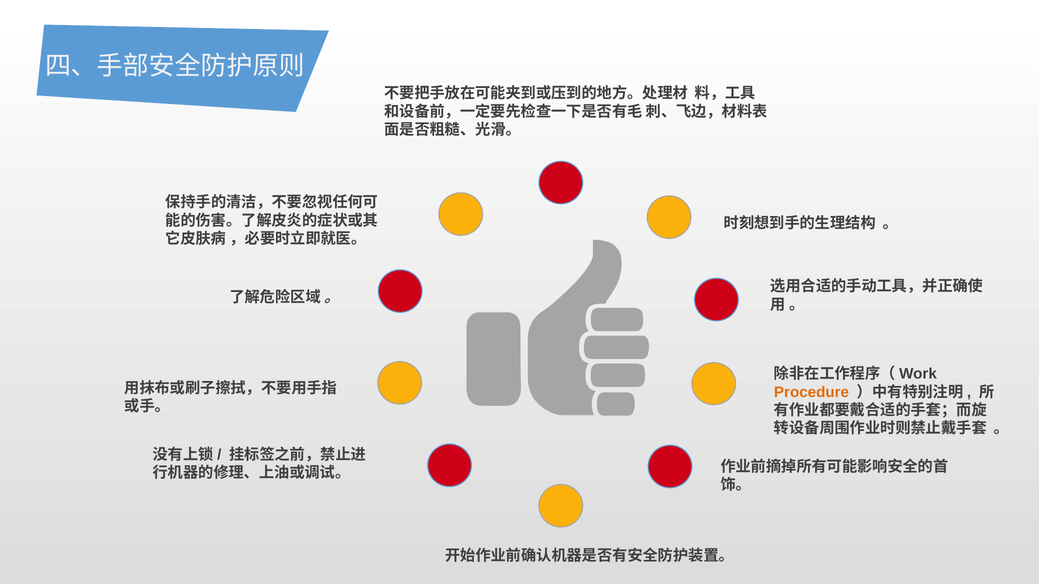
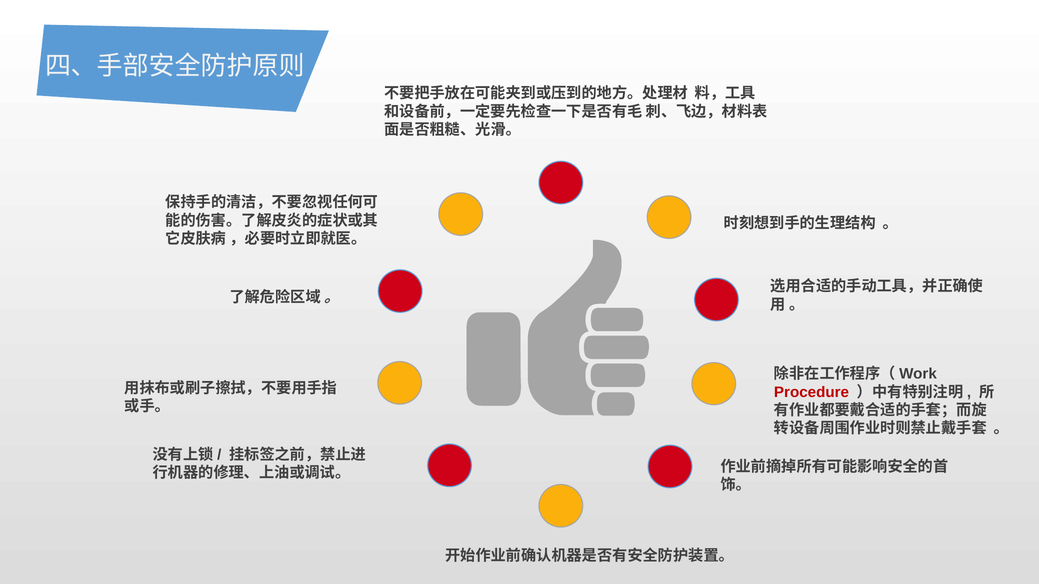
Procedure colour: orange -> red
